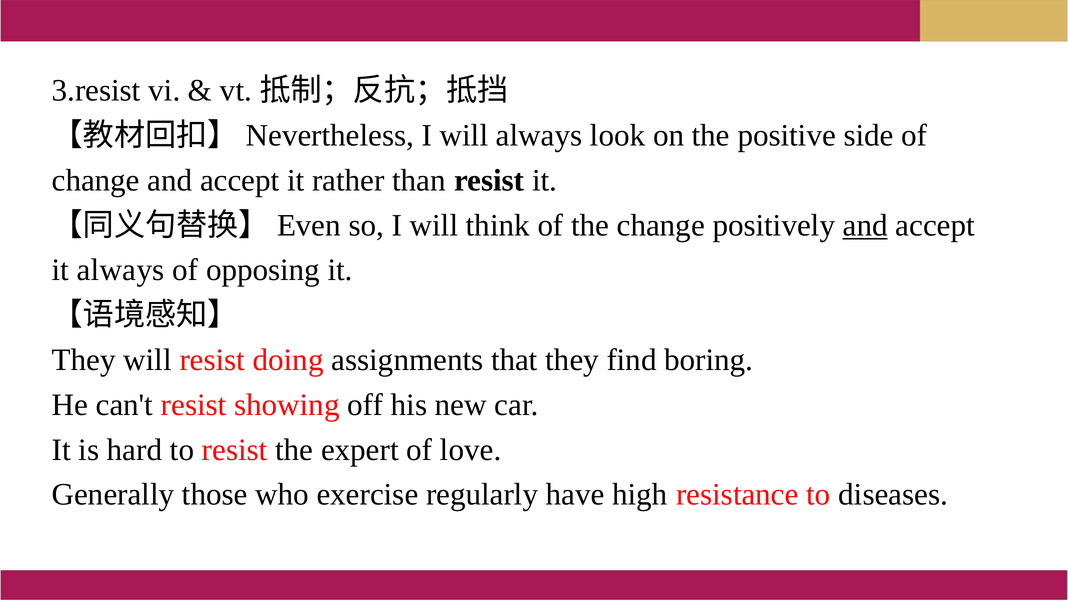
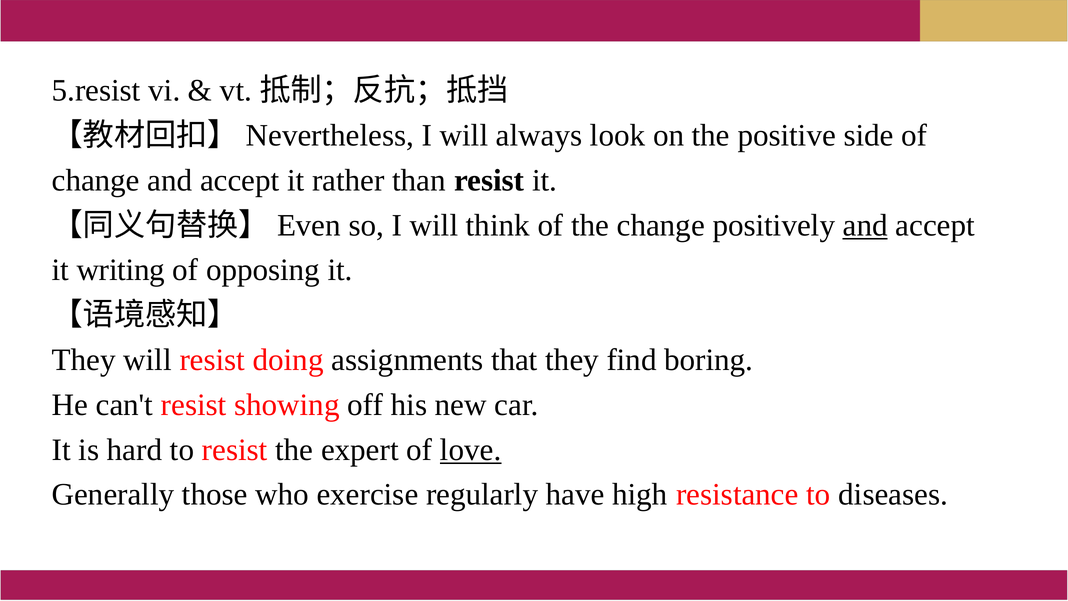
3.resist: 3.resist -> 5.resist
it always: always -> writing
love underline: none -> present
